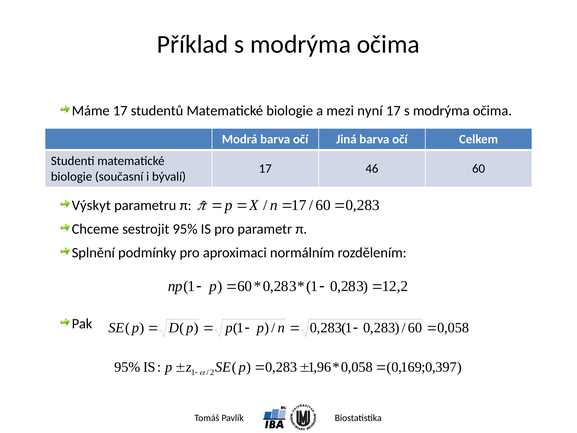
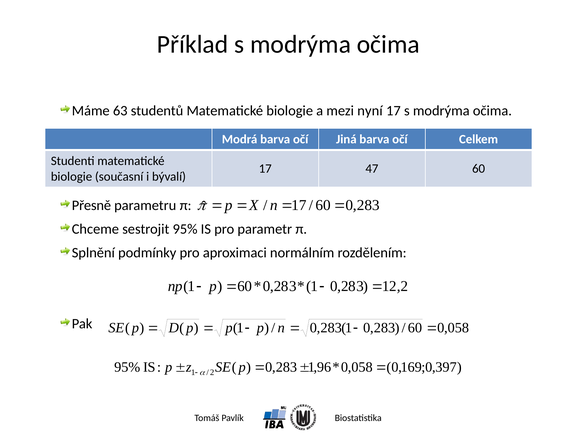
Máme 17: 17 -> 63
46: 46 -> 47
Výskyt: Výskyt -> Přesně
